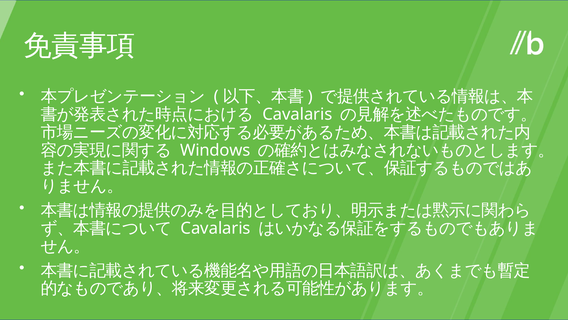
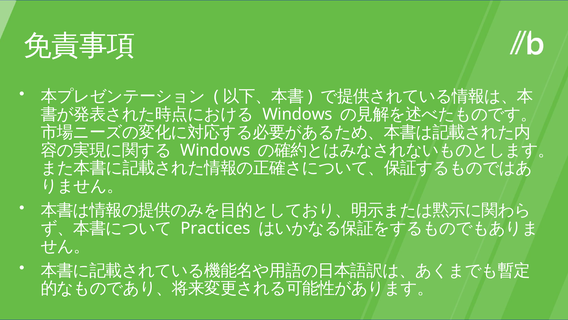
Cavalaris at (297, 114): Cavalaris -> Windows
Cavalaris at (216, 228): Cavalaris -> Practices
